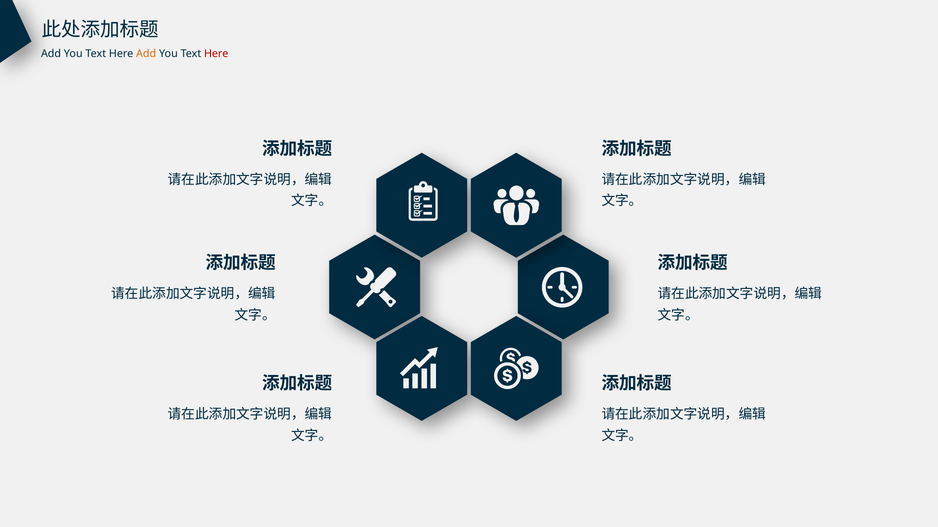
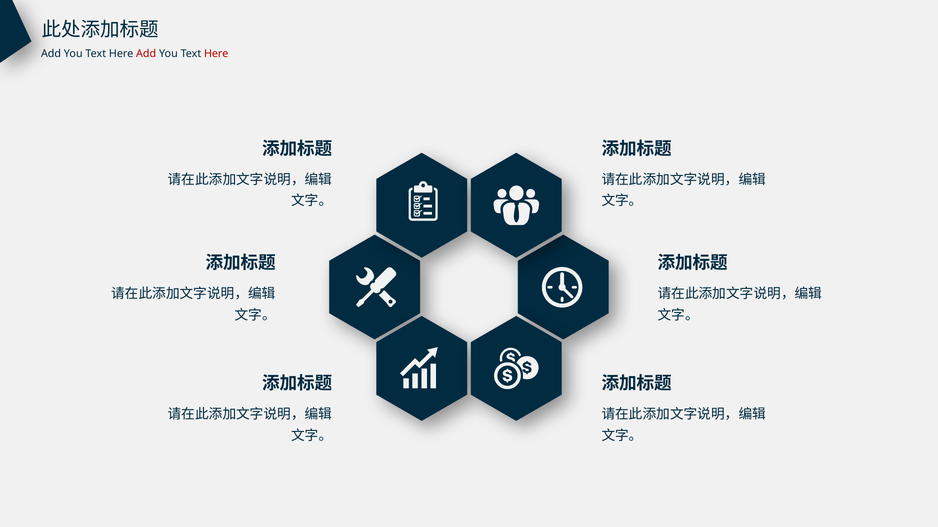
Add at (146, 54) colour: orange -> red
